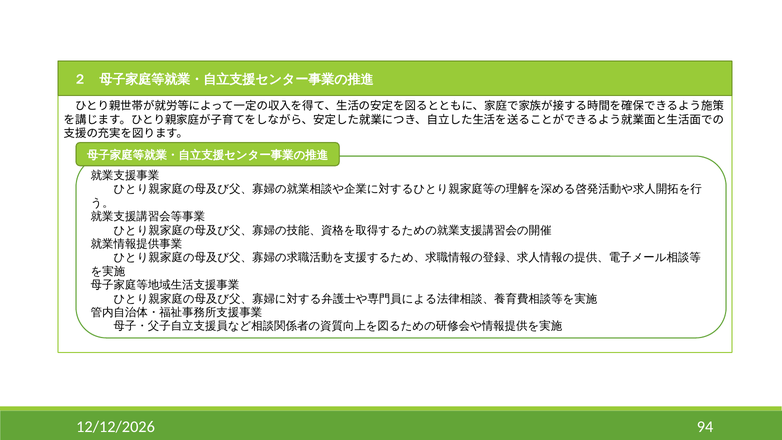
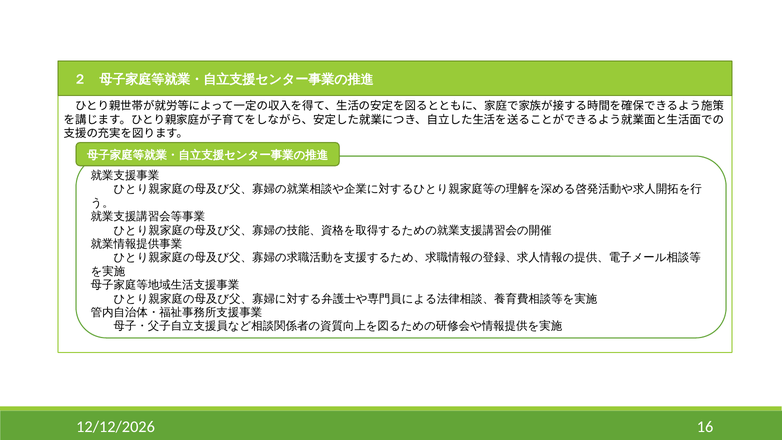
94: 94 -> 16
